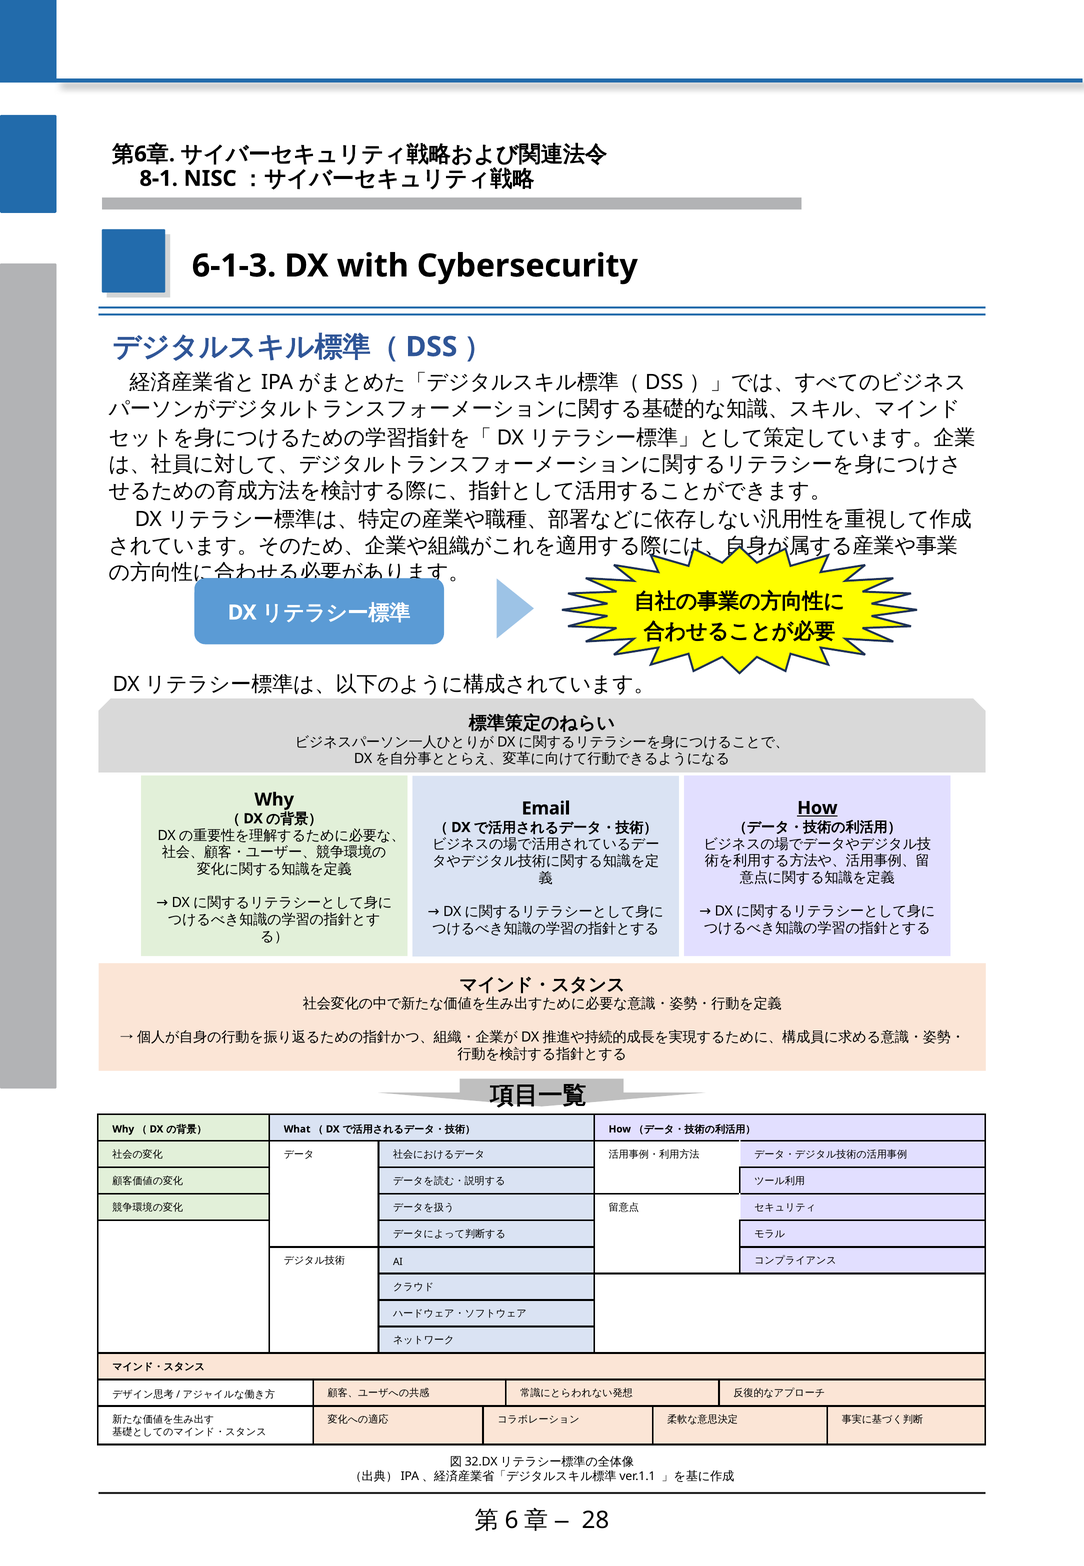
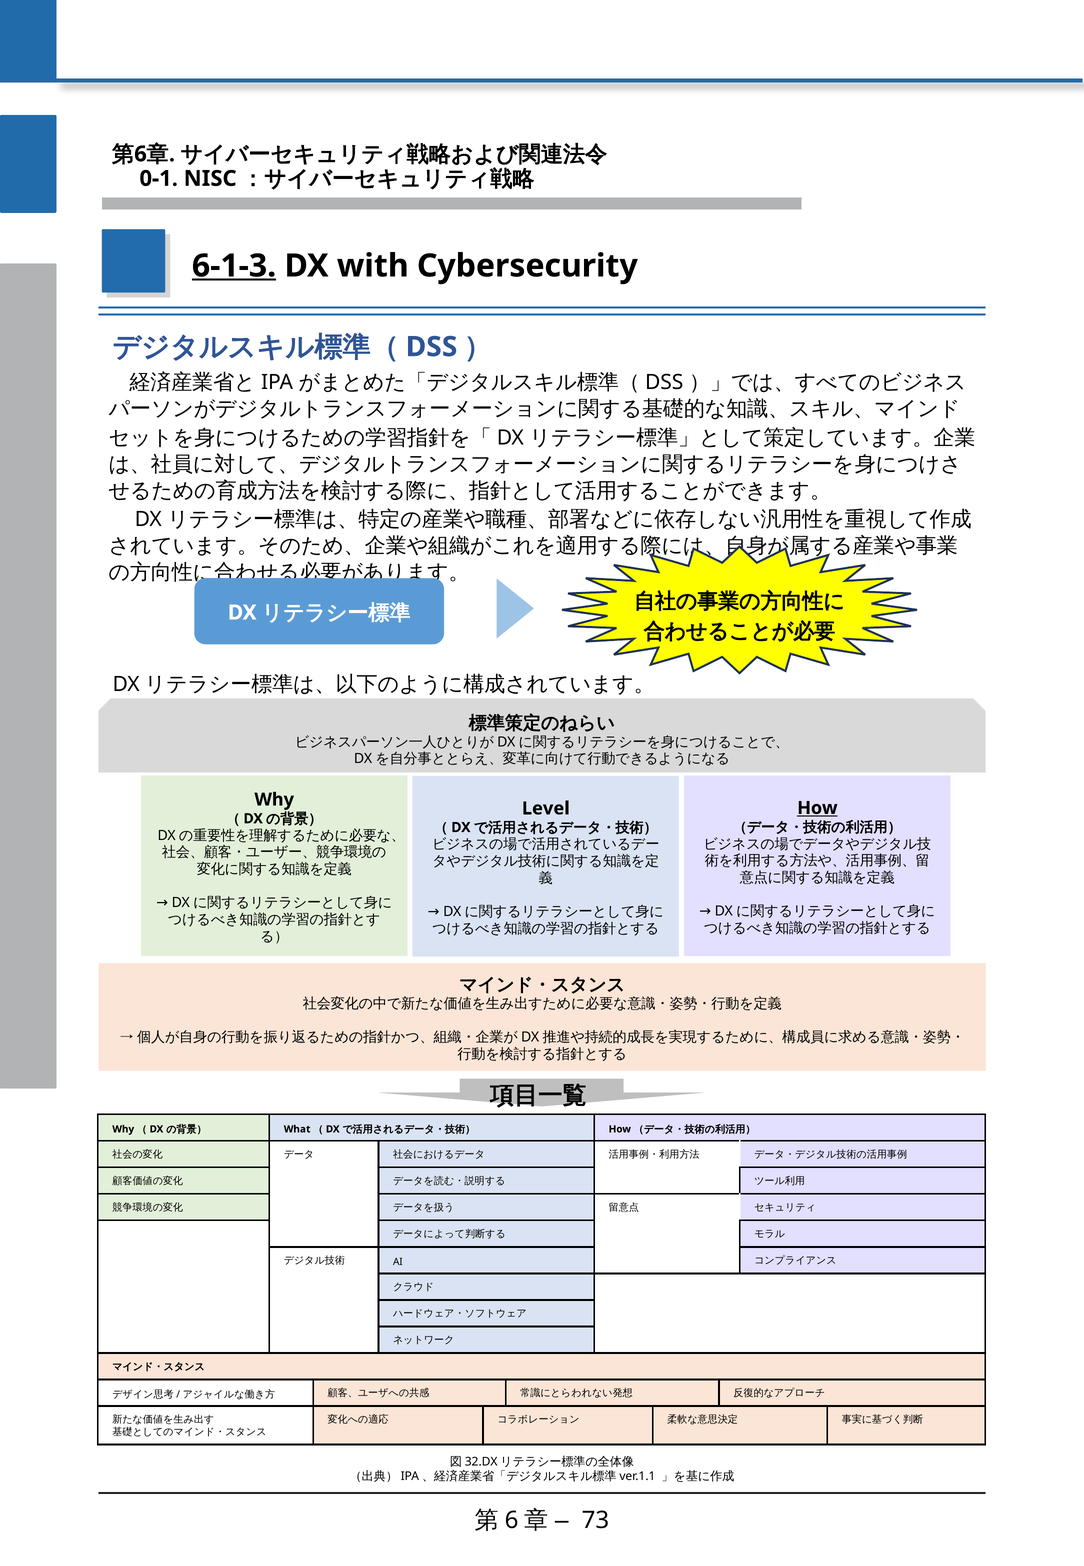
8-1: 8-1 -> 0-1
6-1-3 underline: none -> present
Email: Email -> Level
28: 28 -> 73
